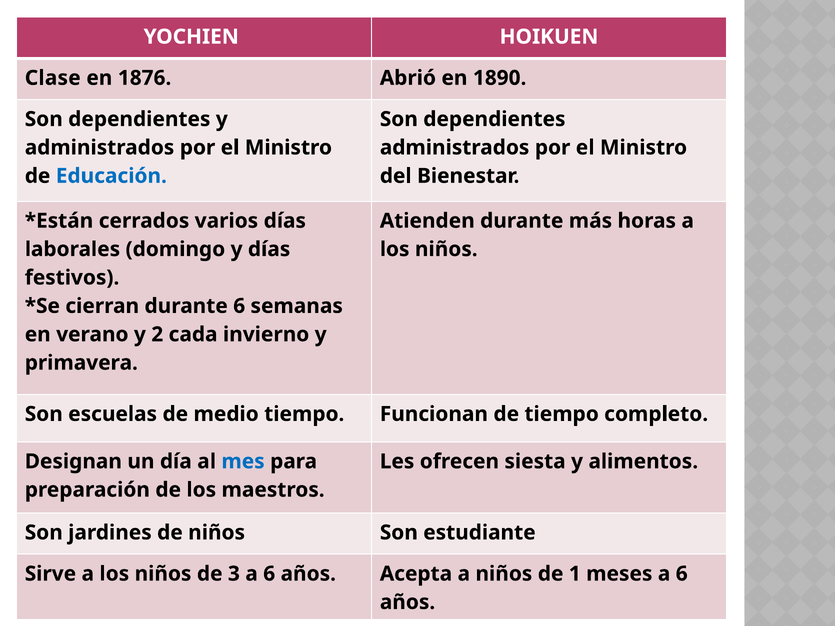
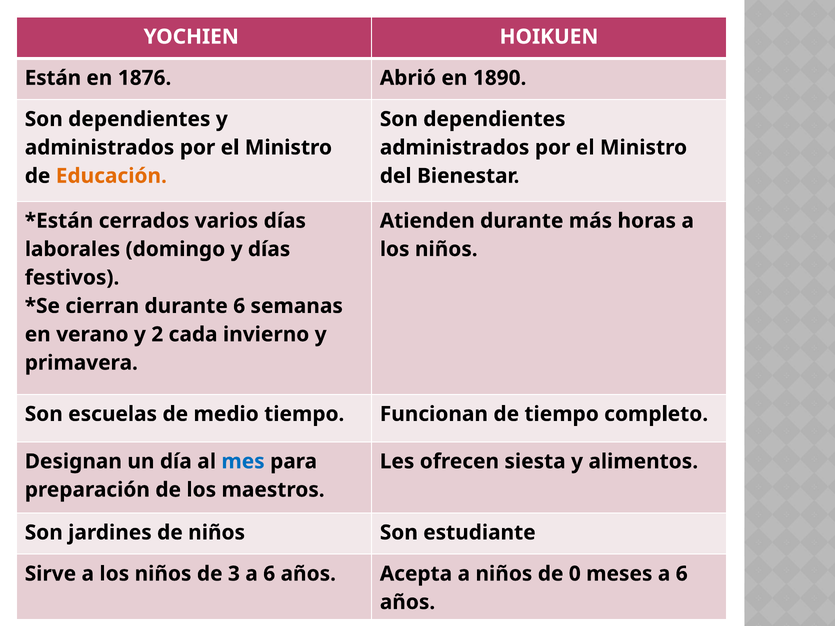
Clase: Clase -> Están
Educación colour: blue -> orange
1: 1 -> 0
